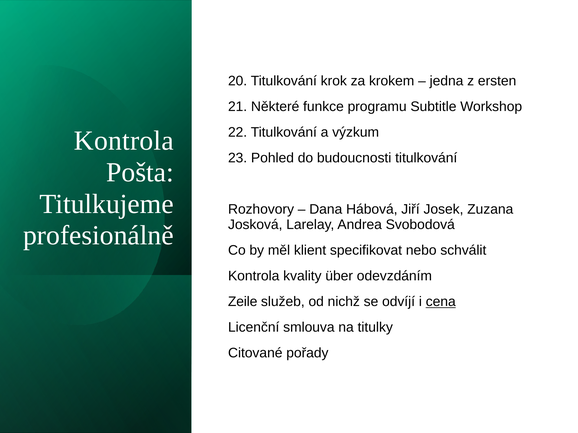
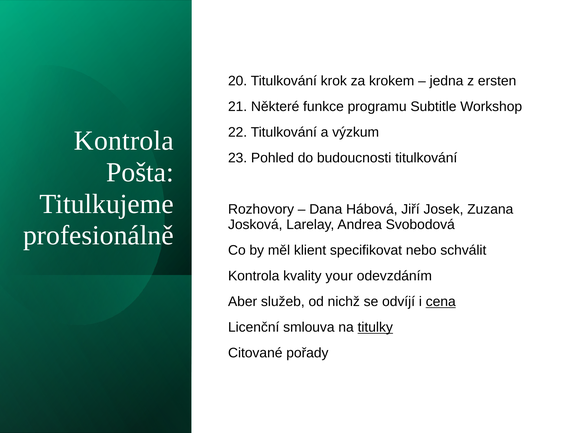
über: über -> your
Zeile: Zeile -> Aber
titulky underline: none -> present
